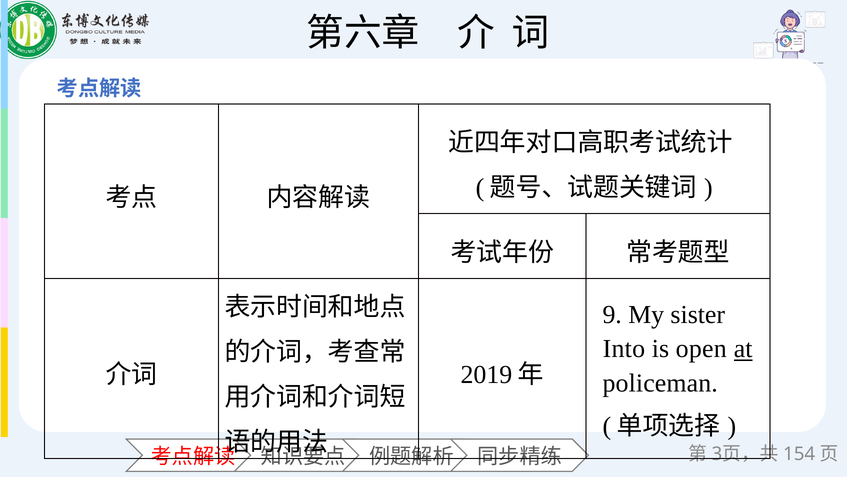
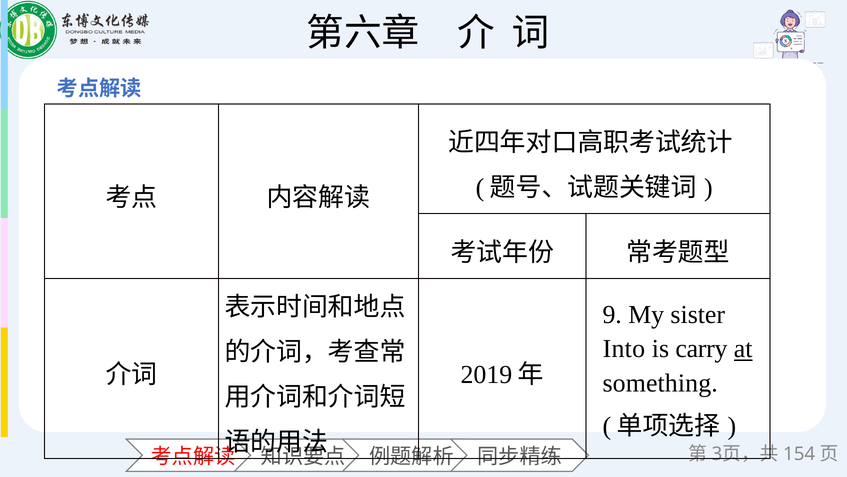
open: open -> carry
policeman: policeman -> something
